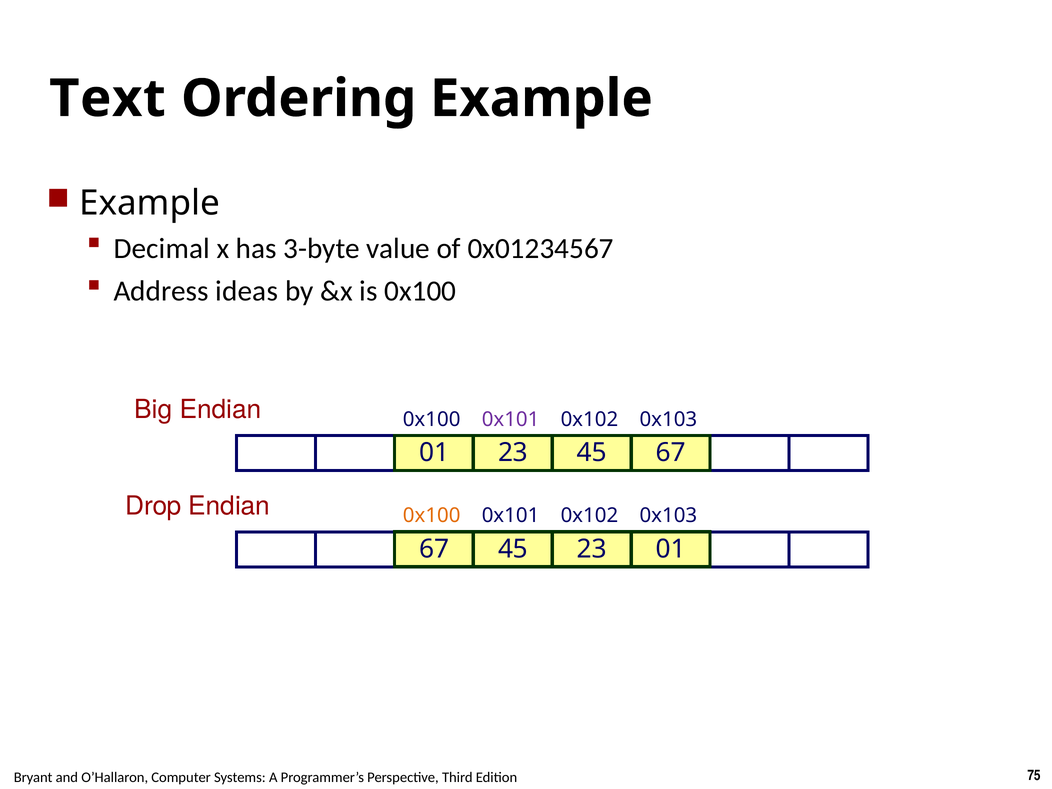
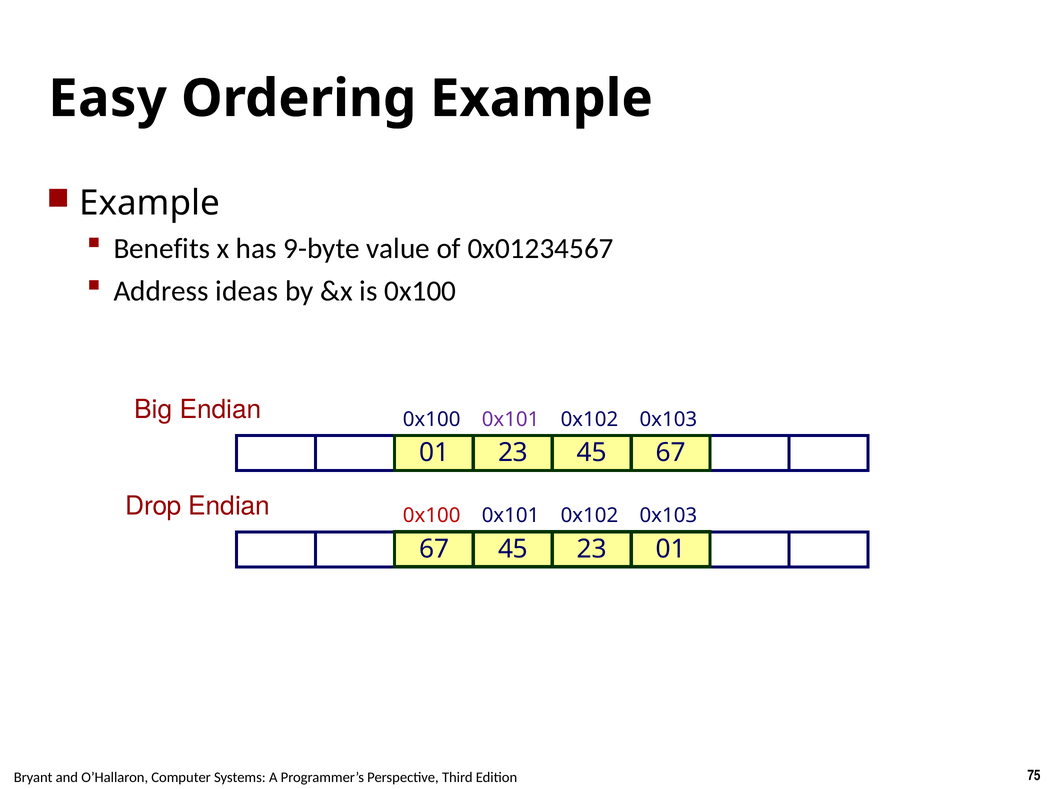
Text: Text -> Easy
Decimal: Decimal -> Benefits
3-byte: 3-byte -> 9-byte
0x100 at (432, 516) colour: orange -> red
